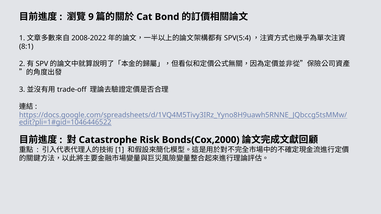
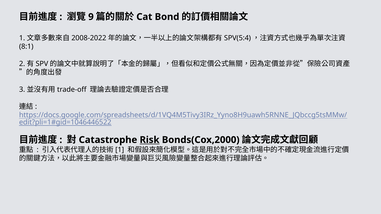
Risk underline: none -> present
